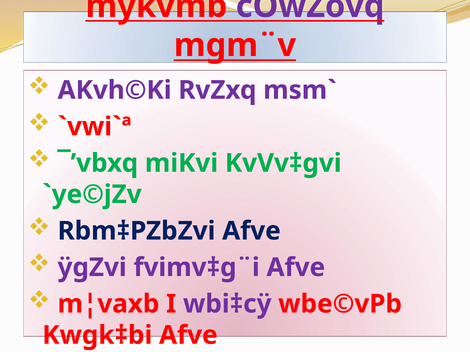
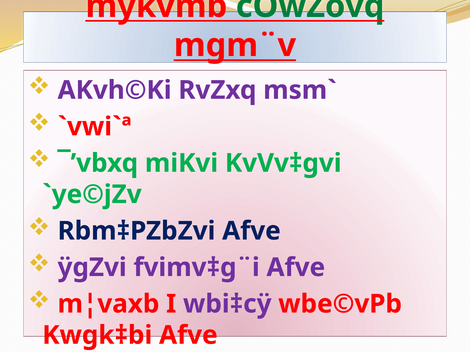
cÖwZôvq colour: purple -> green
